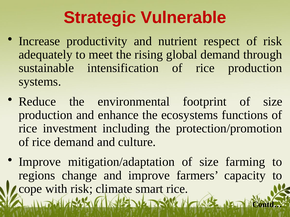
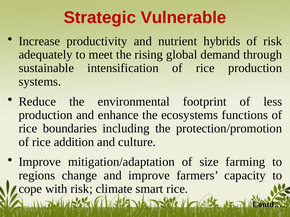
respect: respect -> hybrids
footprint of size: size -> less
investment: investment -> boundaries
rice demand: demand -> addition
